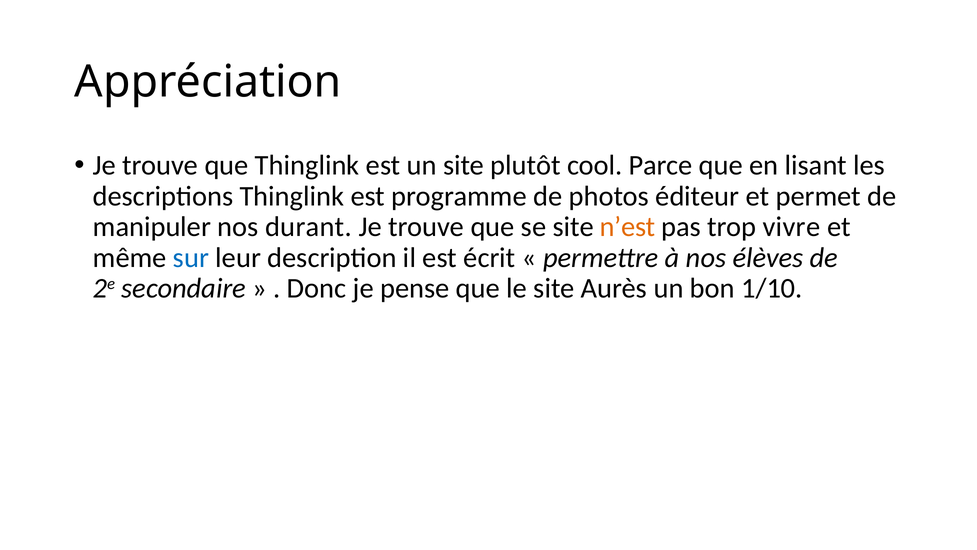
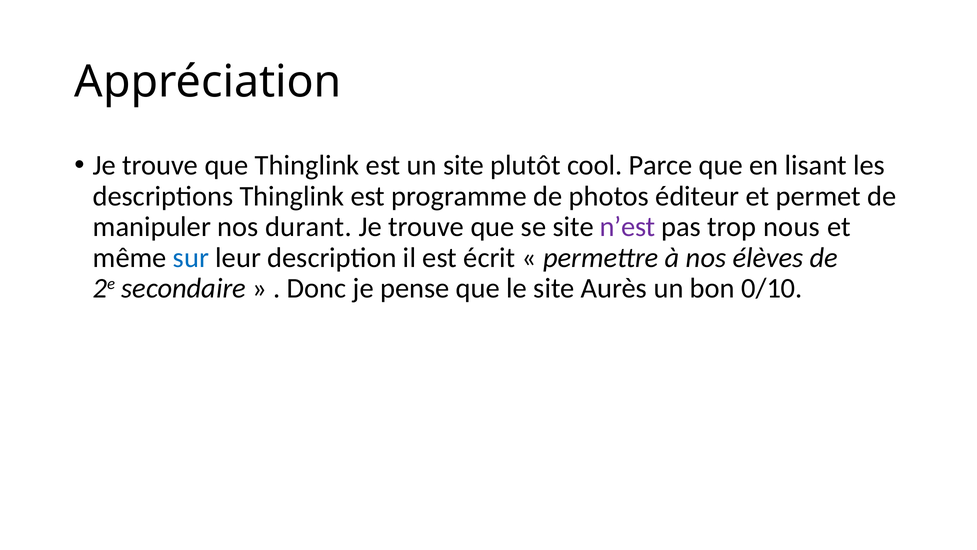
n’est colour: orange -> purple
vivre: vivre -> nous
1/10: 1/10 -> 0/10
